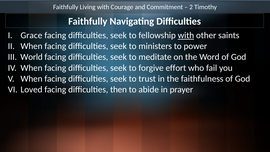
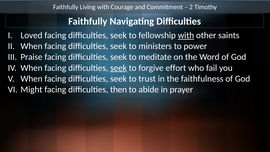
Grace: Grace -> Loved
World: World -> Praise
seek at (118, 68) underline: none -> present
Loved: Loved -> Might
